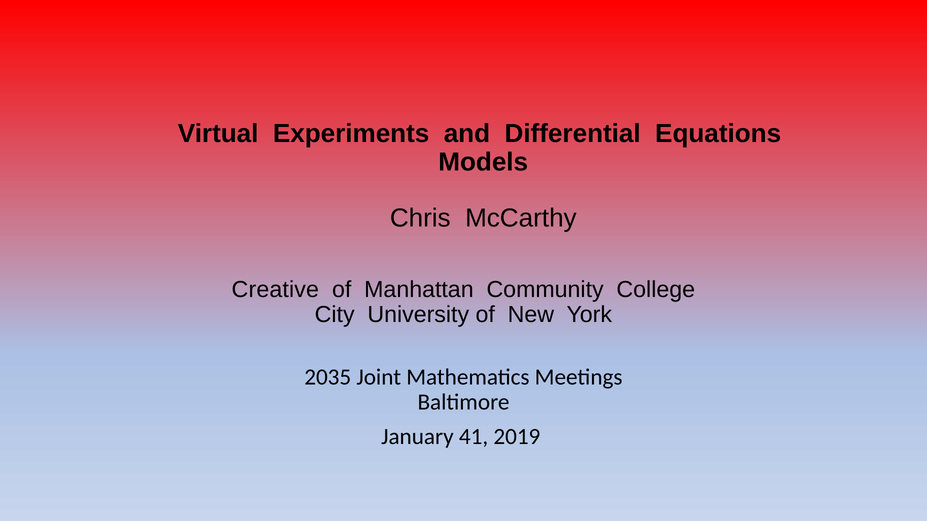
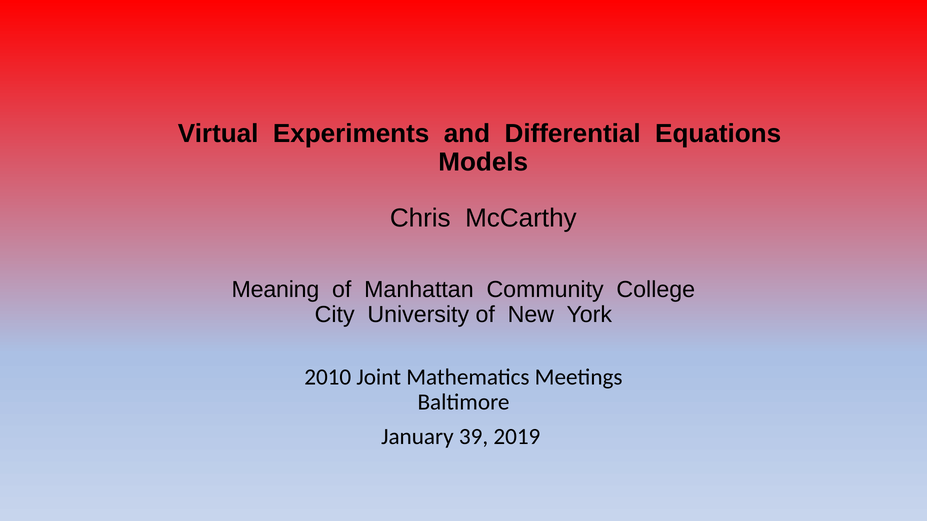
Creative: Creative -> Meaning
2035: 2035 -> 2010
41: 41 -> 39
